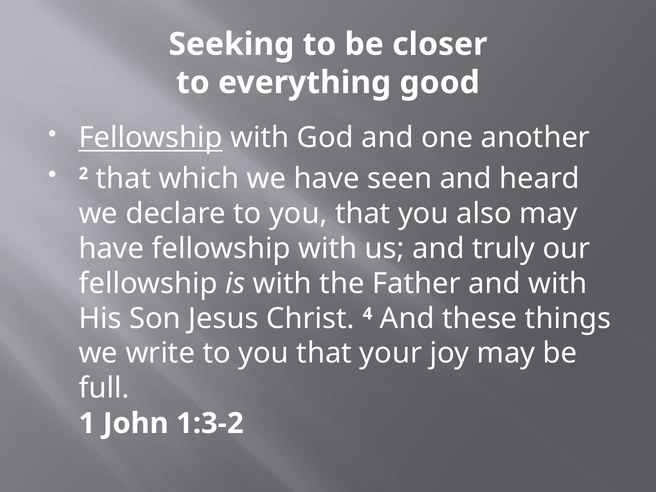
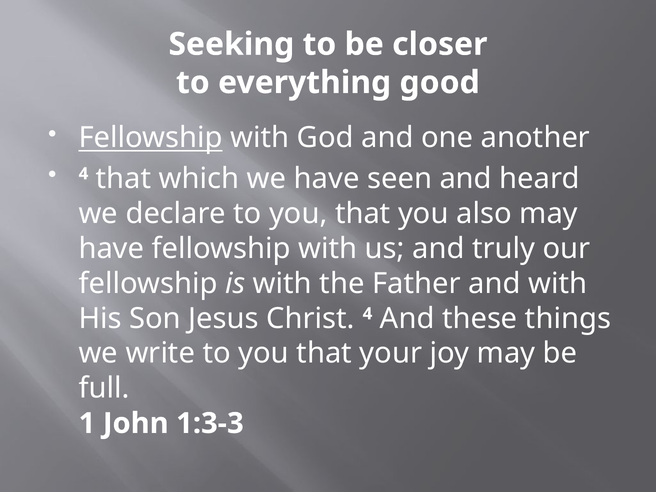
2 at (83, 174): 2 -> 4
1:3-2: 1:3-2 -> 1:3-3
